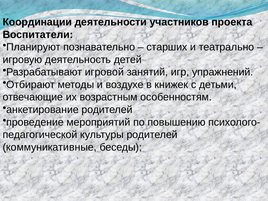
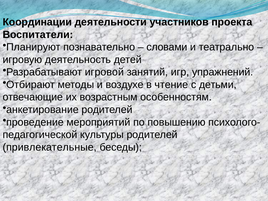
старших: старших -> словами
книжек: книжек -> чтение
коммуникативные: коммуникативные -> привлекательные
